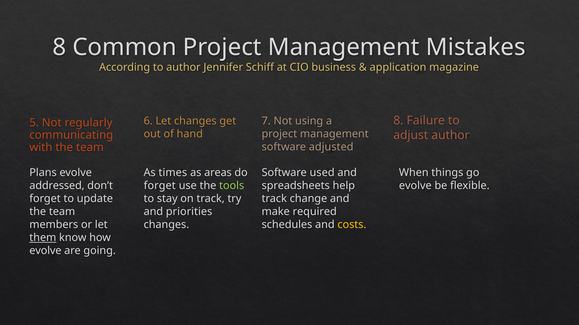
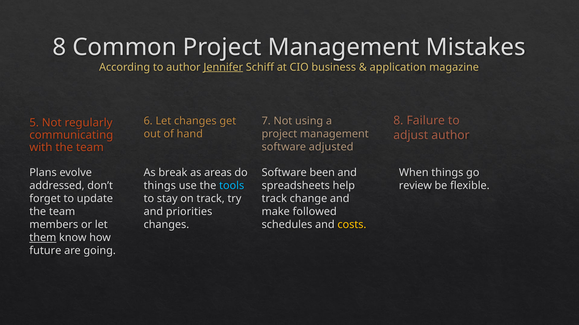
Jennifer underline: none -> present
times: times -> break
used: used -> been
forget at (160, 186): forget -> things
tools colour: light green -> light blue
evolve at (415, 186): evolve -> review
required: required -> followed
evolve at (45, 251): evolve -> future
